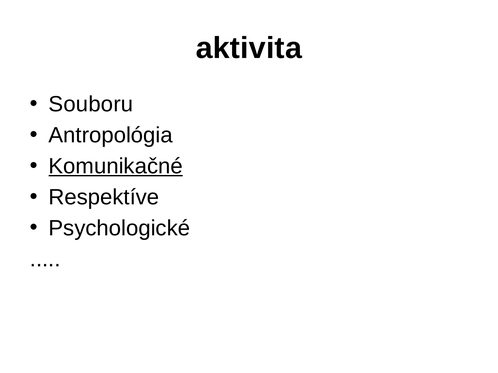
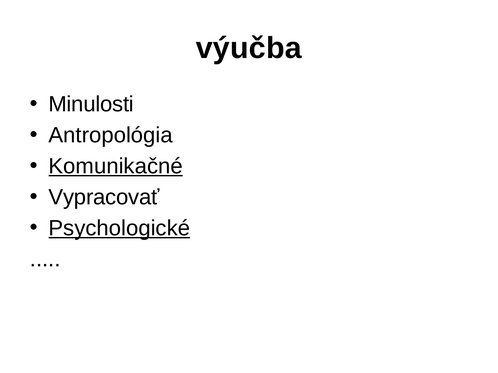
aktivita: aktivita -> výučba
Souboru: Souboru -> Minulosti
Respektíve: Respektíve -> Vypracovať
Psychologické underline: none -> present
